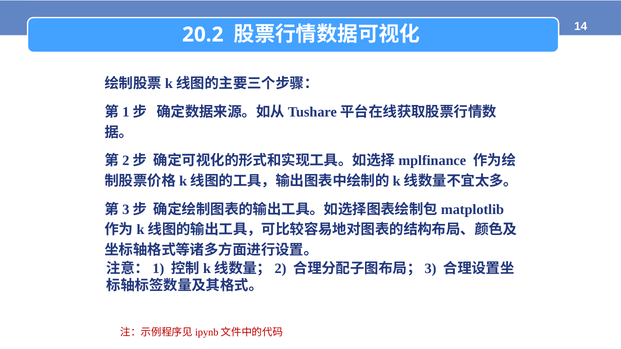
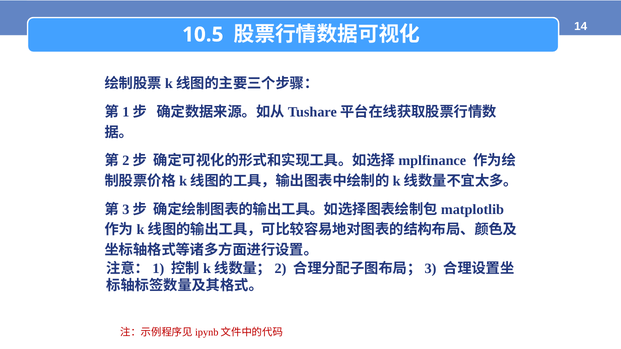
20.2: 20.2 -> 10.5
